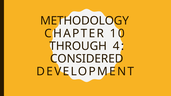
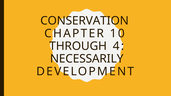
METHODOLOGY: METHODOLOGY -> CONSERVATION
CONSIDERED: CONSIDERED -> NECESSARILY
